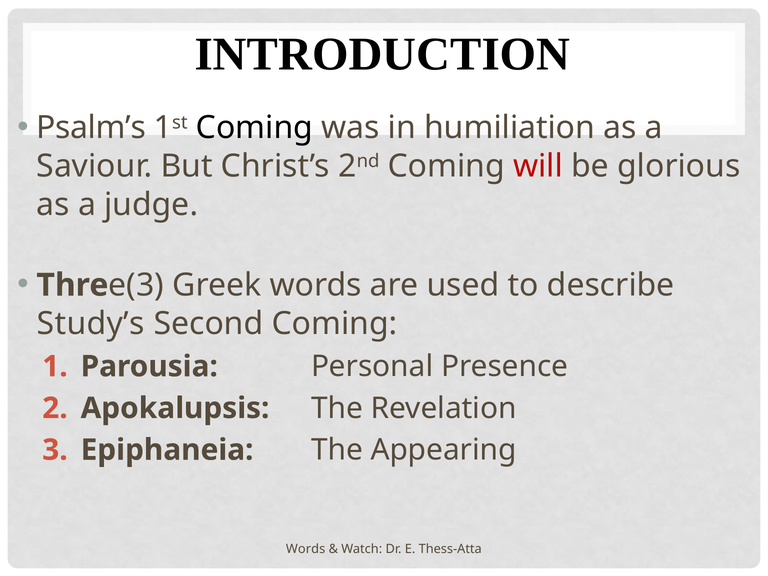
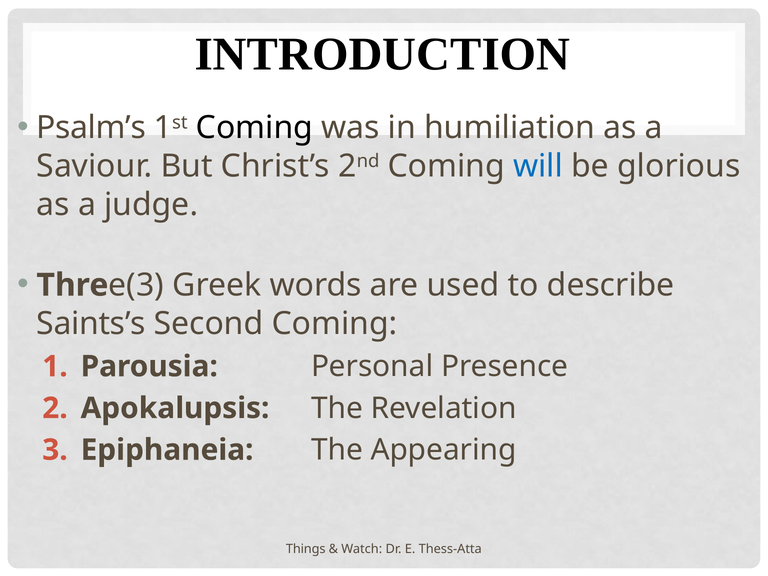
will colour: red -> blue
Study’s: Study’s -> Saints’s
Words at (306, 549): Words -> Things
